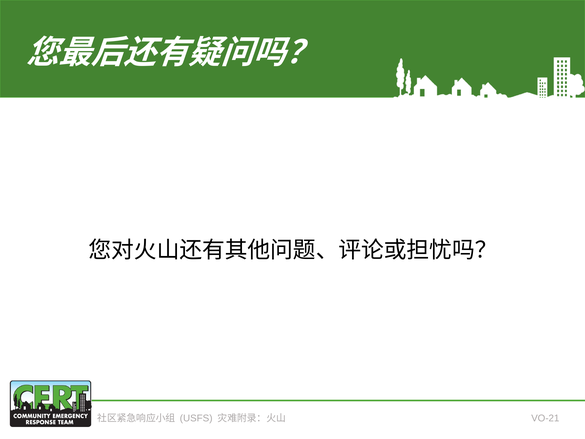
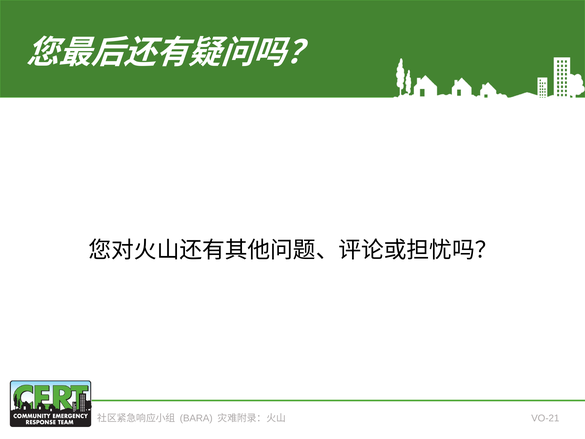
USFS: USFS -> BARA
